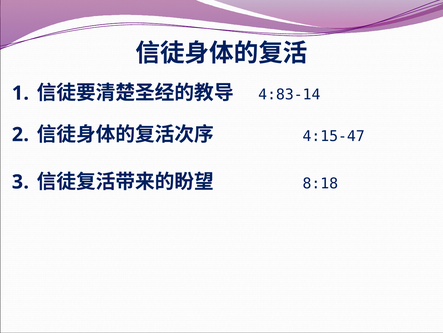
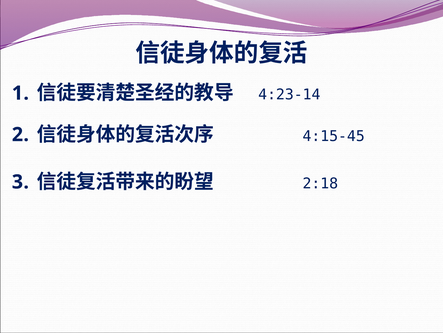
4:83-14: 4:83-14 -> 4:23-14
4:15-47: 4:15-47 -> 4:15-45
8:18: 8:18 -> 2:18
